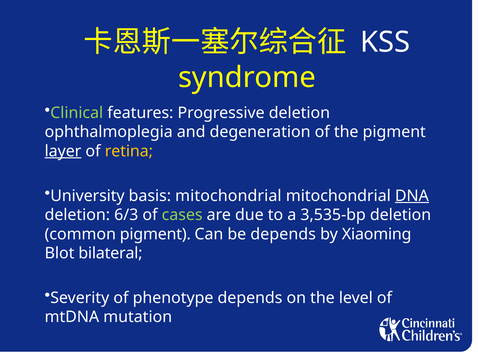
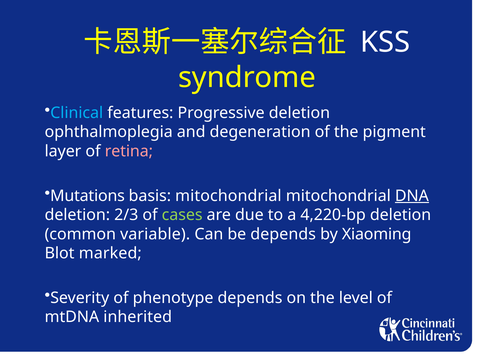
Clinical colour: light green -> light blue
layer underline: present -> none
retina colour: yellow -> pink
University: University -> Mutations
6/3: 6/3 -> 2/3
3,535-bp: 3,535-bp -> 4,220-bp
common pigment: pigment -> variable
bilateral: bilateral -> marked
mutation: mutation -> inherited
